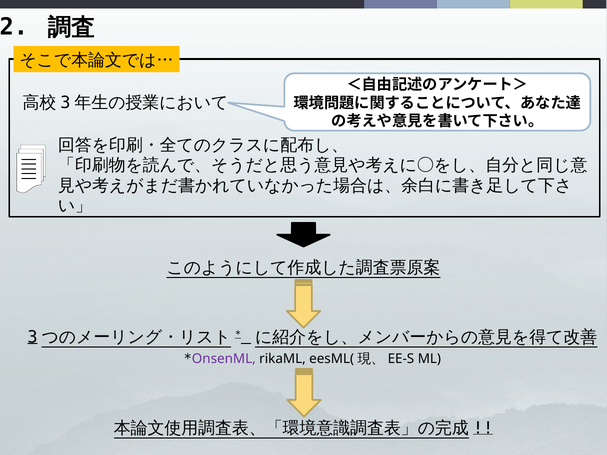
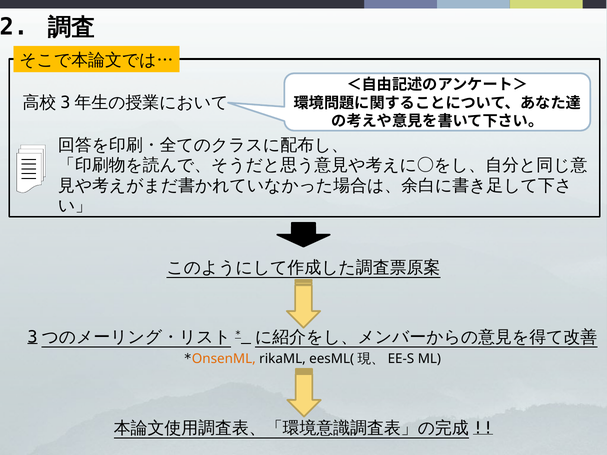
OnsenML colour: purple -> orange
